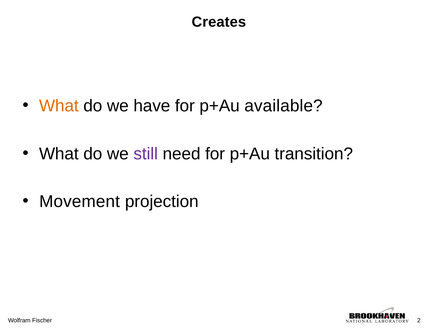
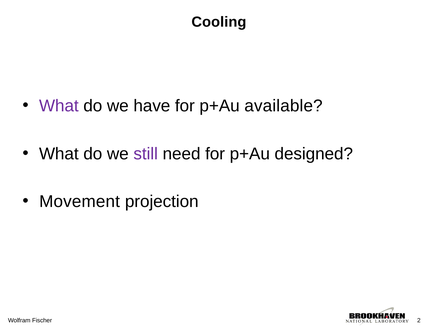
Creates: Creates -> Cooling
What at (59, 106) colour: orange -> purple
transition: transition -> designed
